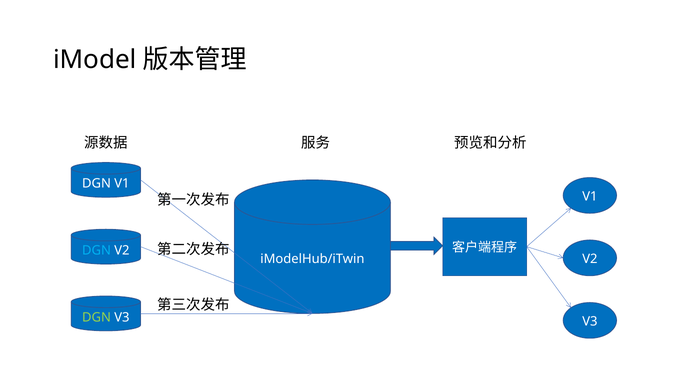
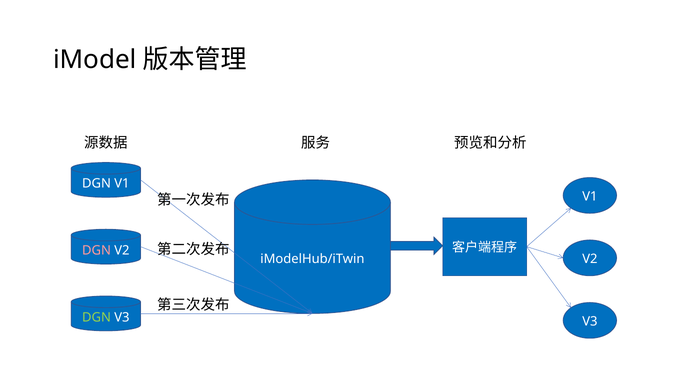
DGN at (97, 251) colour: light blue -> pink
